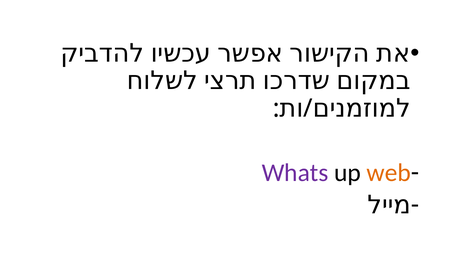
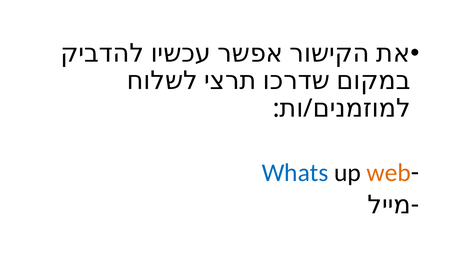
Whats colour: purple -> blue
